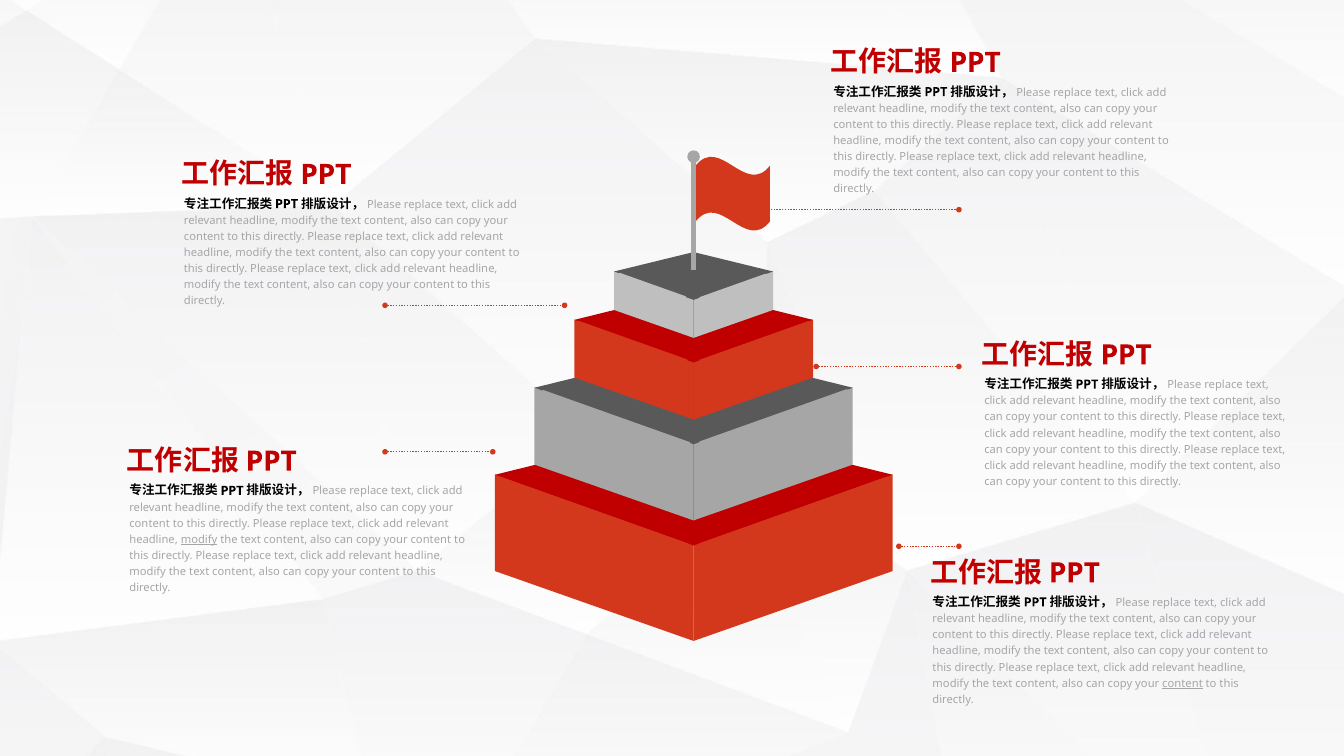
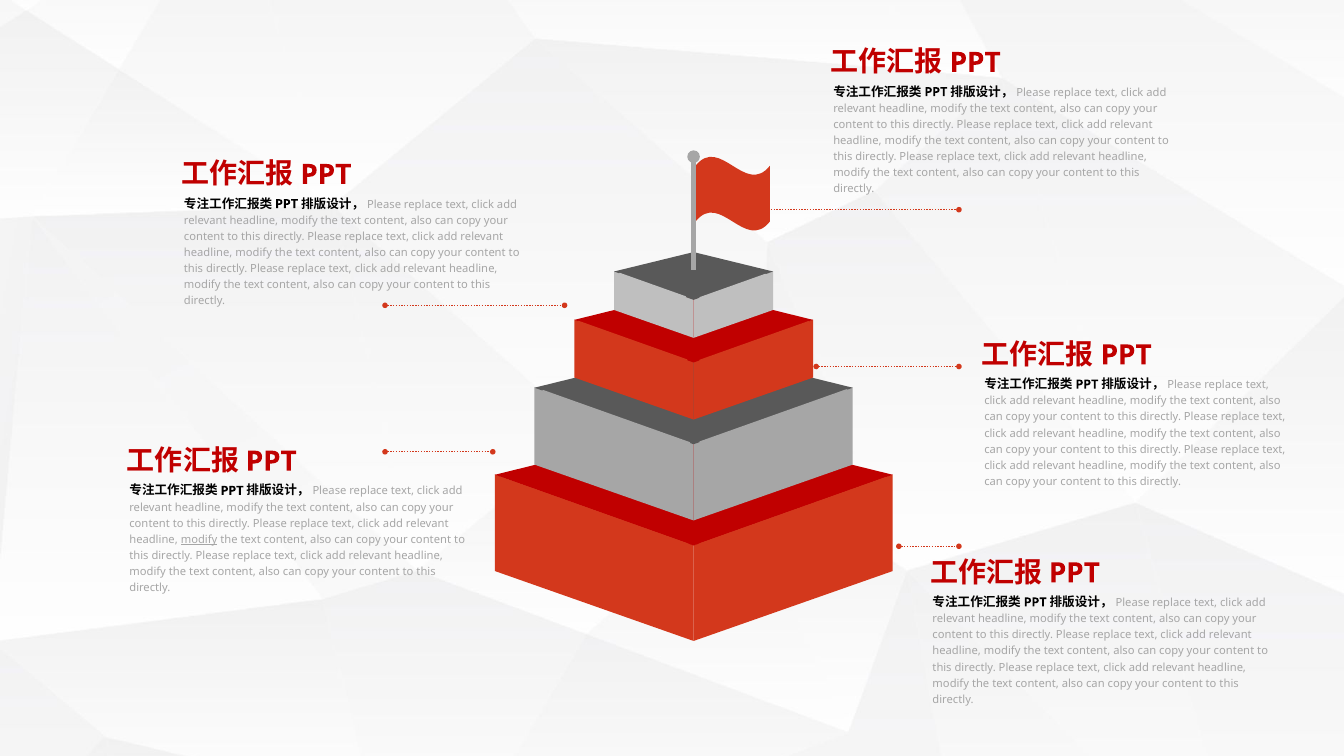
content at (1183, 683) underline: present -> none
